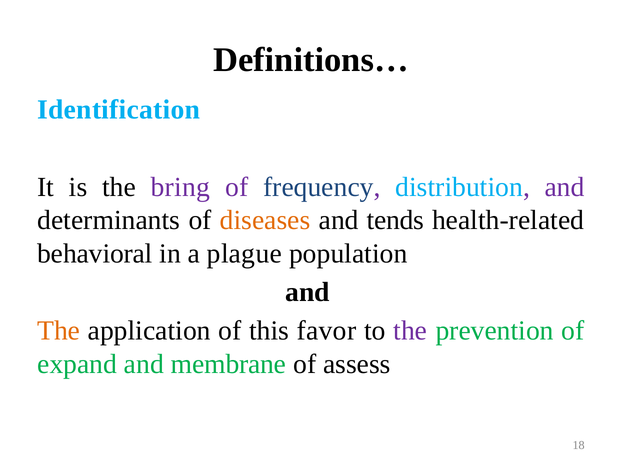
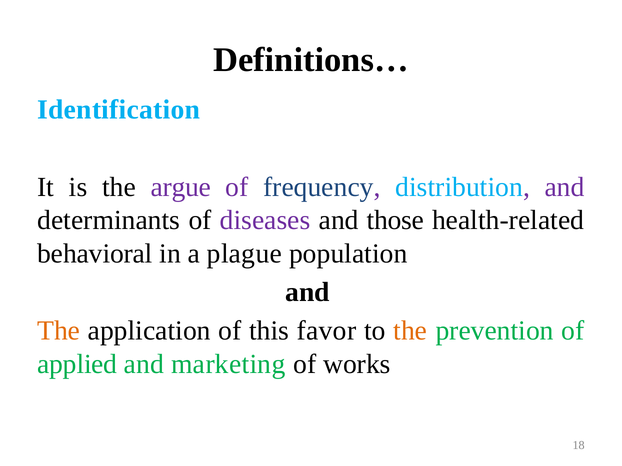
bring: bring -> argue
diseases colour: orange -> purple
tends: tends -> those
the at (410, 331) colour: purple -> orange
expand: expand -> applied
membrane: membrane -> marketing
assess: assess -> works
